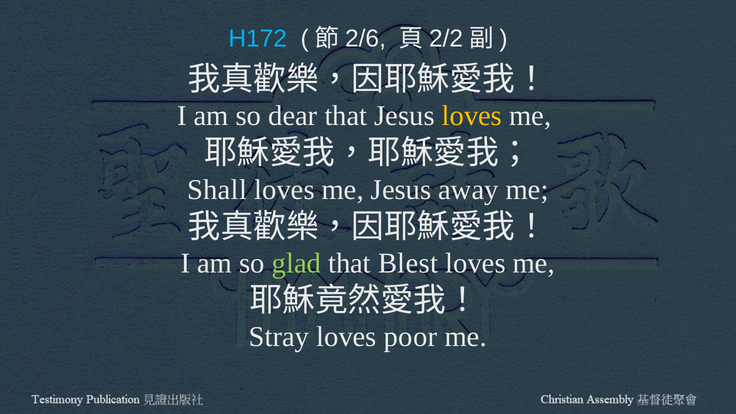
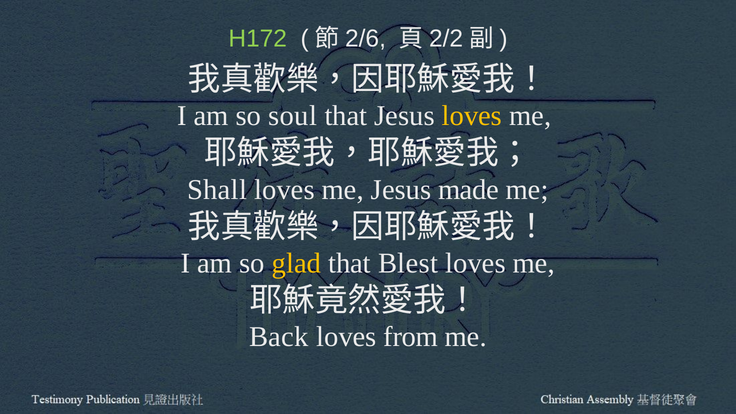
H172 colour: light blue -> light green
dear: dear -> soul
away: away -> made
glad colour: light green -> yellow
Stray: Stray -> Back
poor: poor -> from
